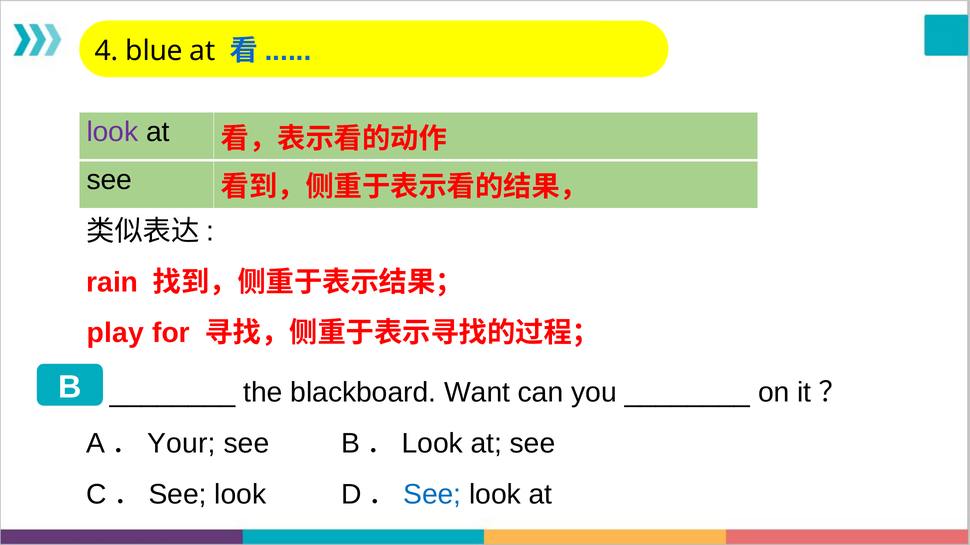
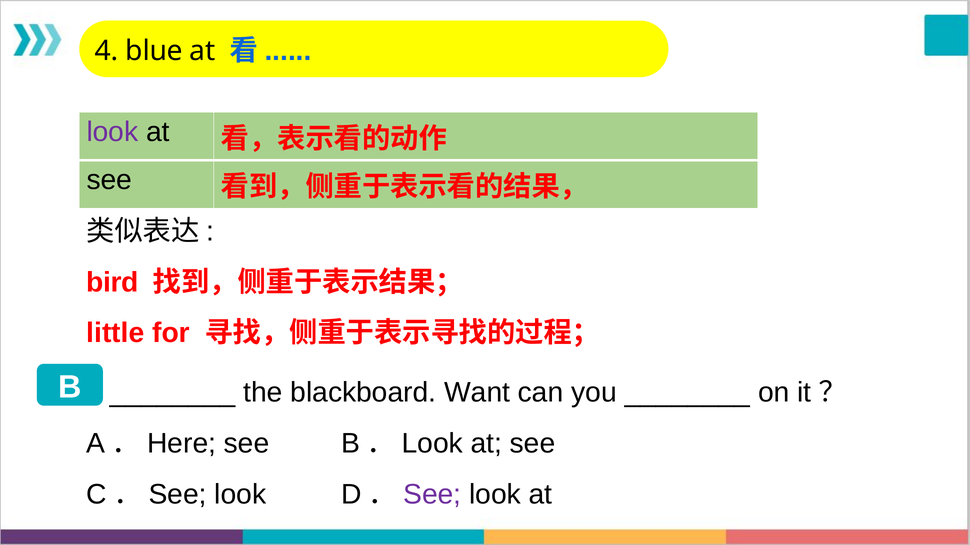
rain: rain -> bird
play: play -> little
Your: Your -> Here
See at (432, 495) colour: blue -> purple
